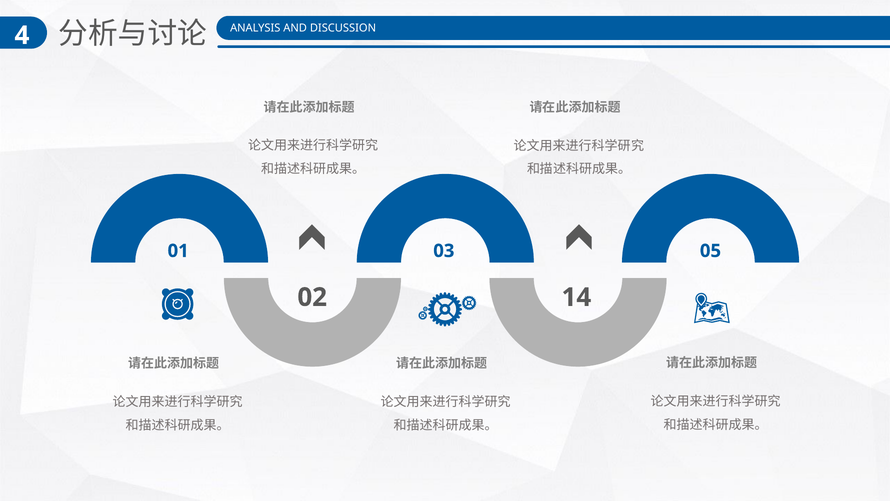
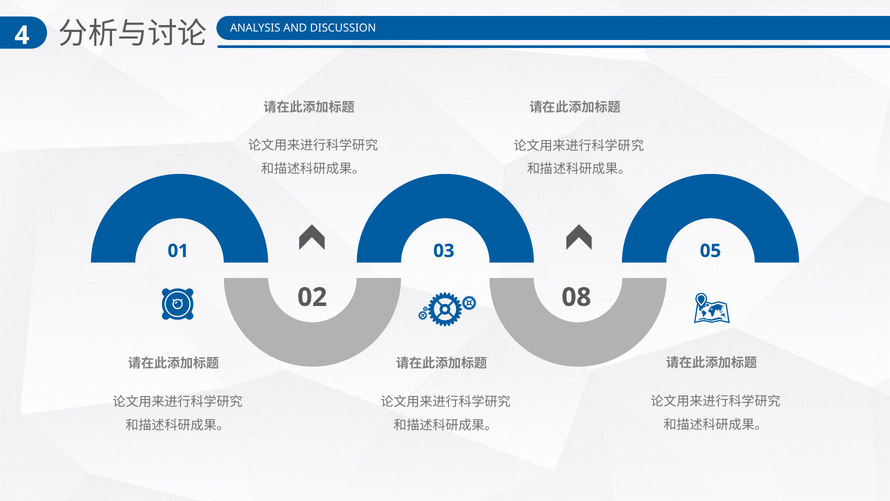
14: 14 -> 08
